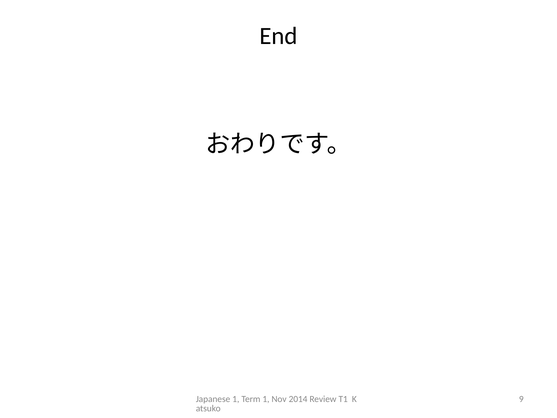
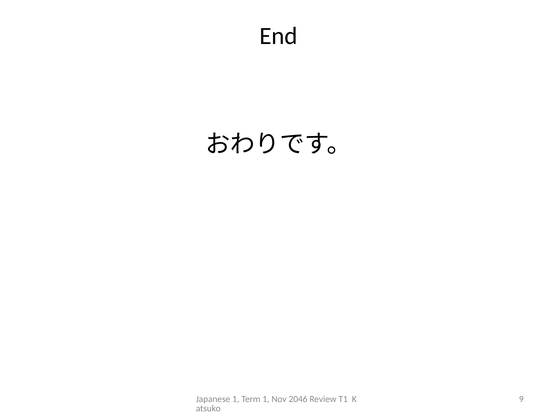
2014: 2014 -> 2046
